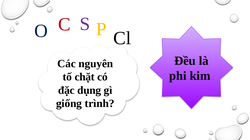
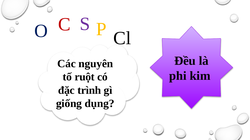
chặt: chặt -> ruột
dụng: dụng -> trình
trình: trình -> dụng
